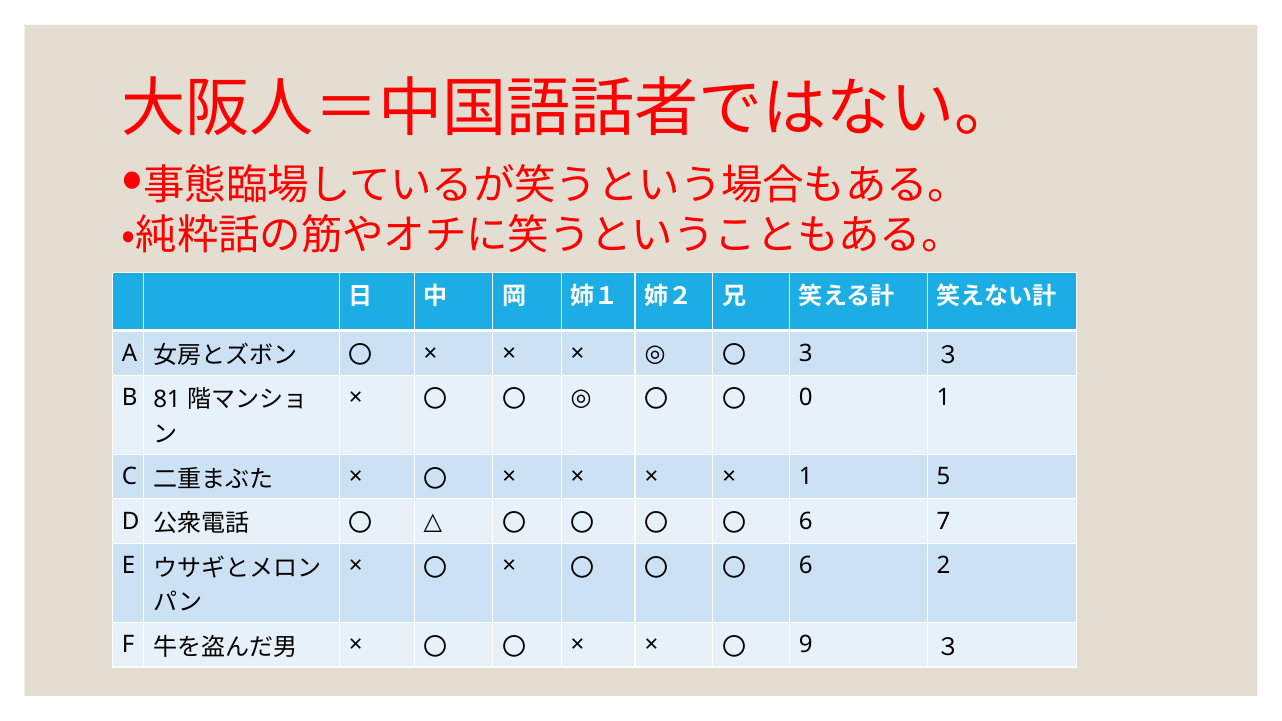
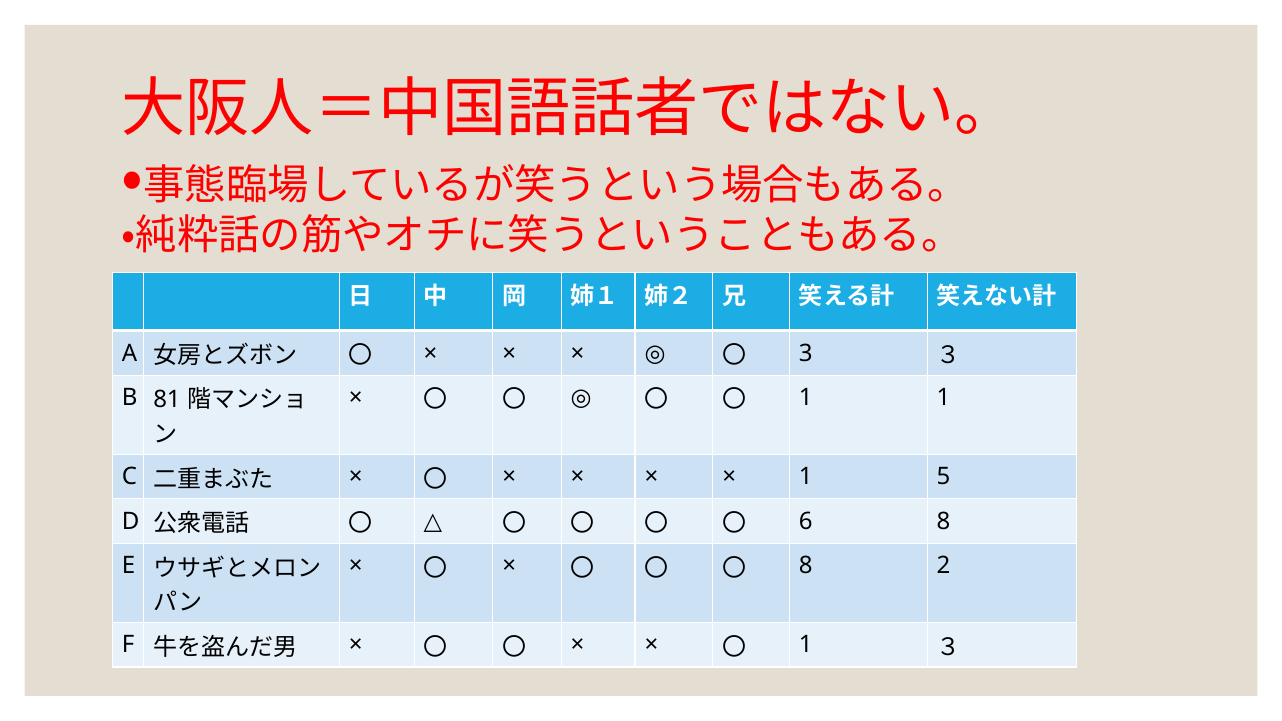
〇 〇 0: 0 -> 1
6 7: 7 -> 8
6 at (806, 566): 6 -> 8
9 at (806, 645): 9 -> 1
